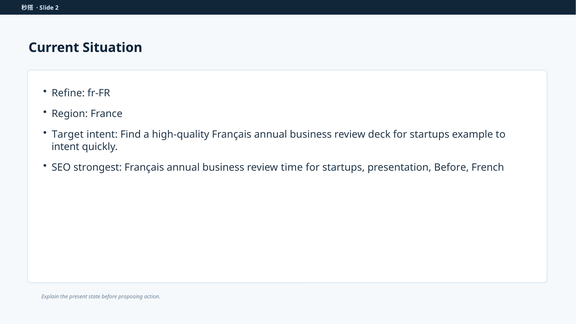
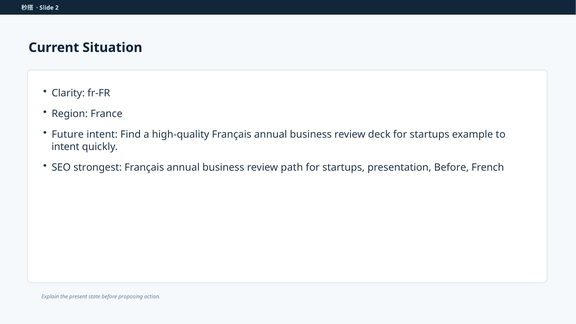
Refine: Refine -> Clarity
Target: Target -> Future
time: time -> path
